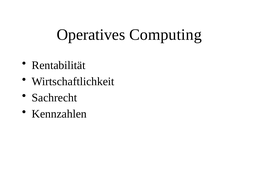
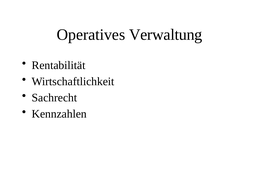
Computing: Computing -> Verwaltung
